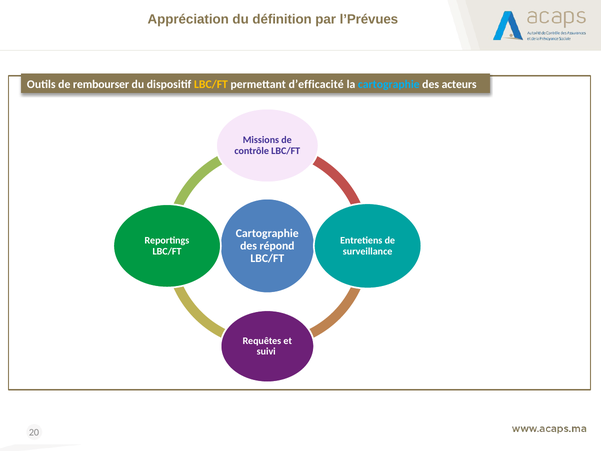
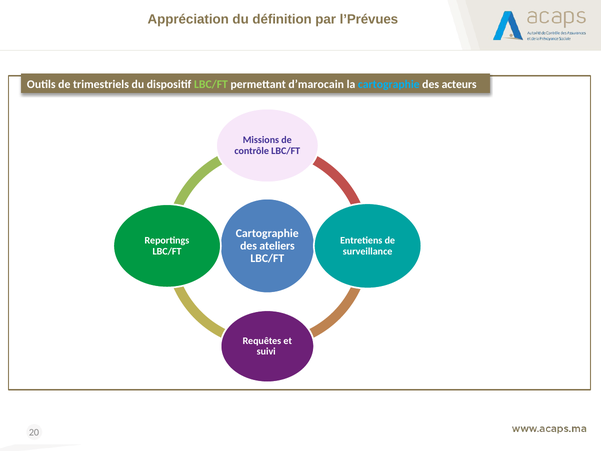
rembourser: rembourser -> trimestriels
LBC/FT at (211, 84) colour: yellow -> light green
d’efficacité: d’efficacité -> d’marocain
répond: répond -> ateliers
